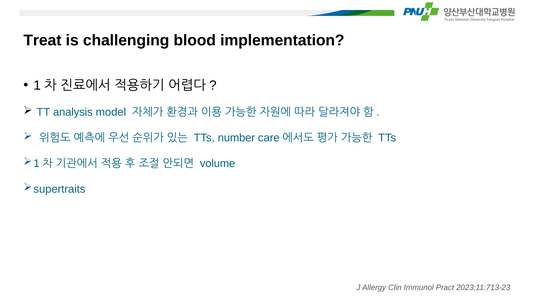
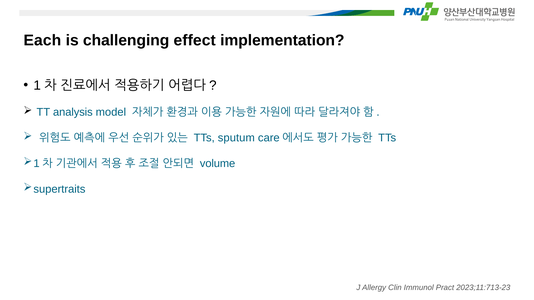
Treat: Treat -> Each
blood: blood -> effect
number: number -> sputum
